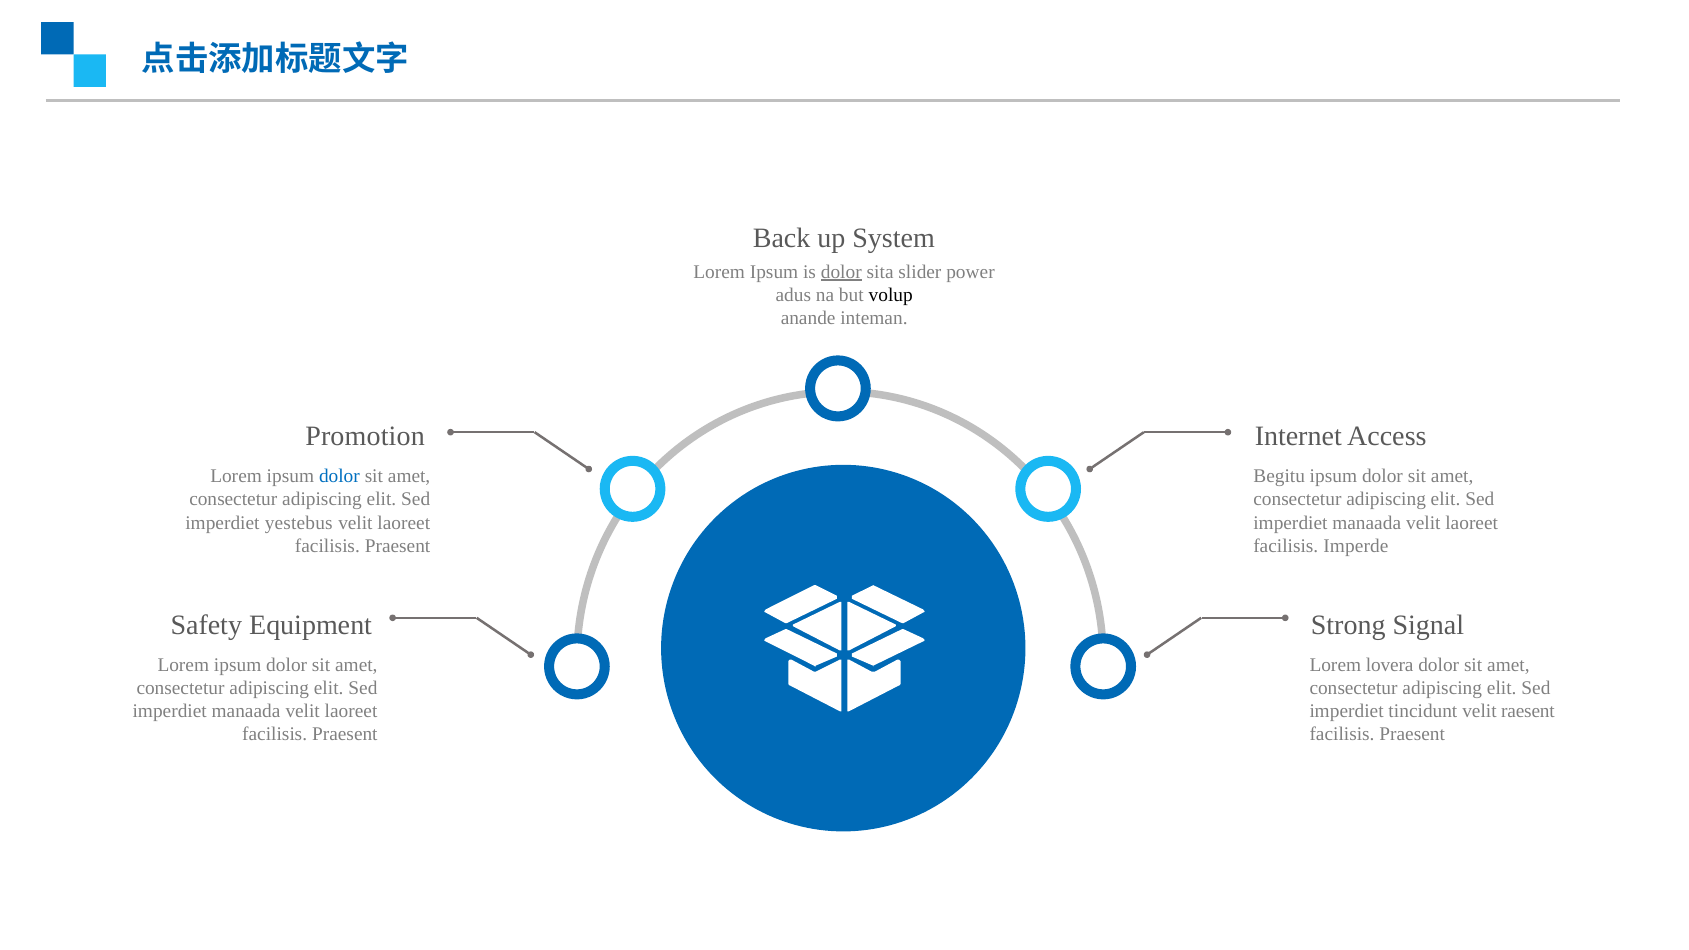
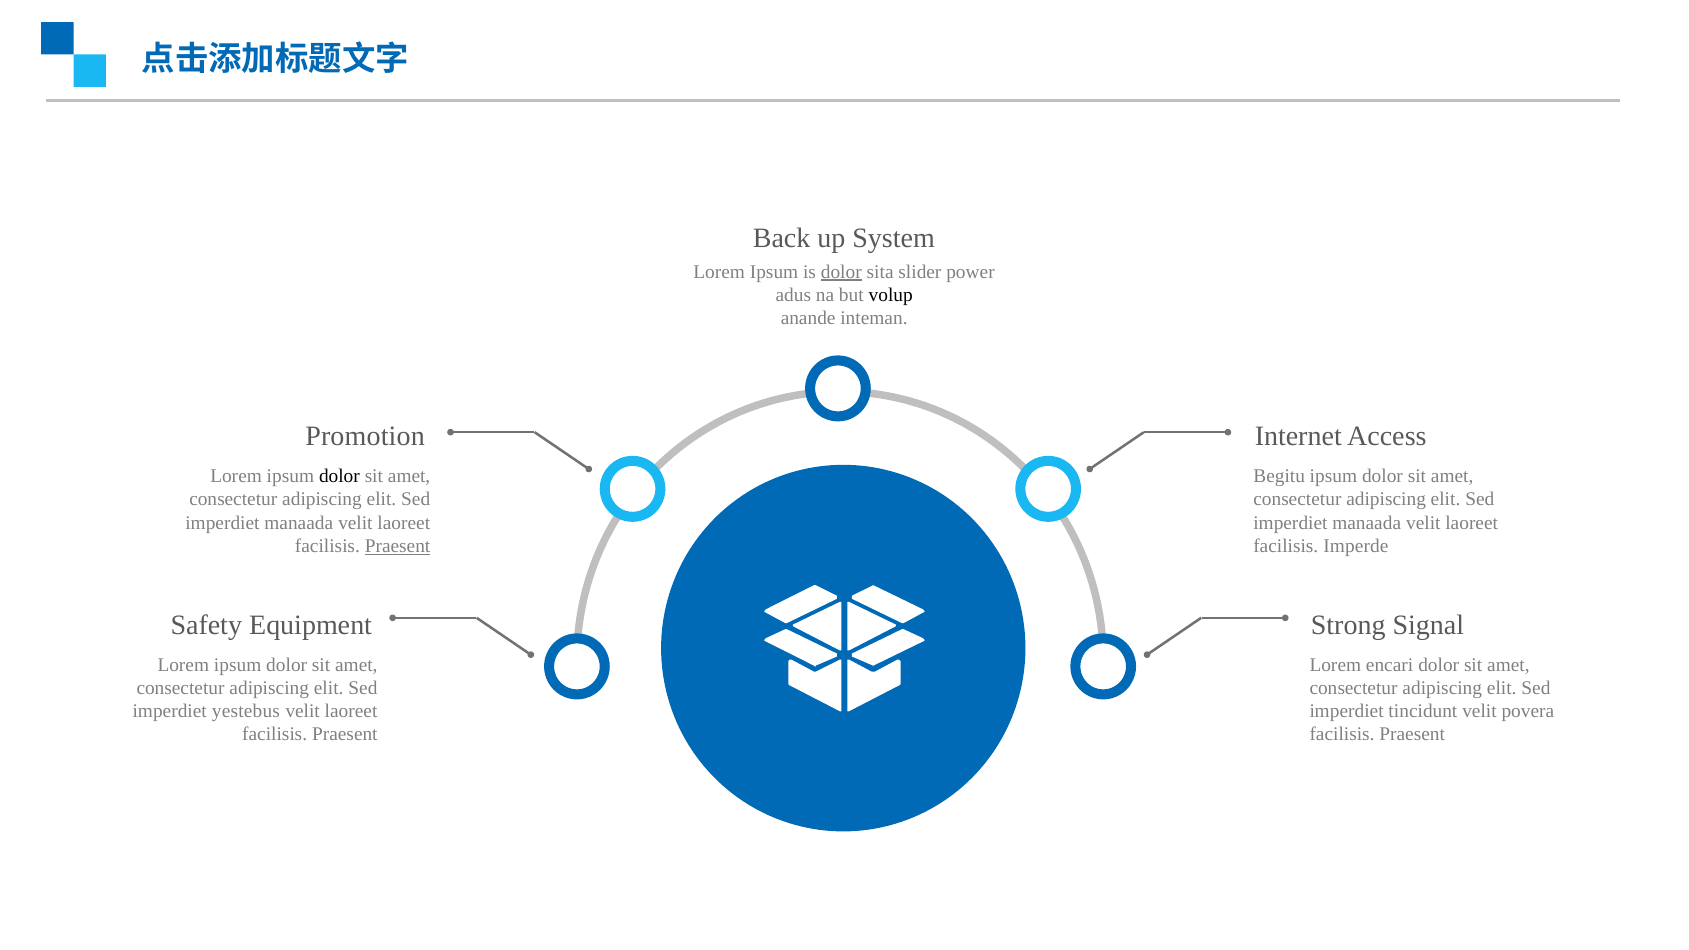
dolor at (339, 476) colour: blue -> black
yestebus at (299, 523): yestebus -> manaada
Praesent at (398, 546) underline: none -> present
lovera: lovera -> encari
manaada at (246, 711): manaada -> yestebus
raesent: raesent -> povera
